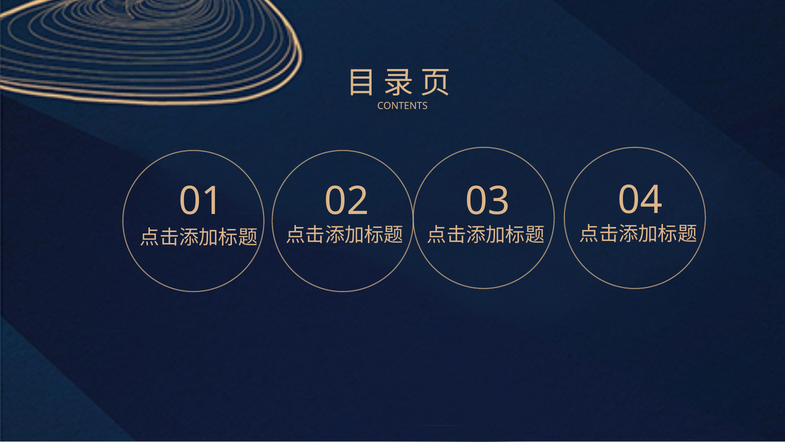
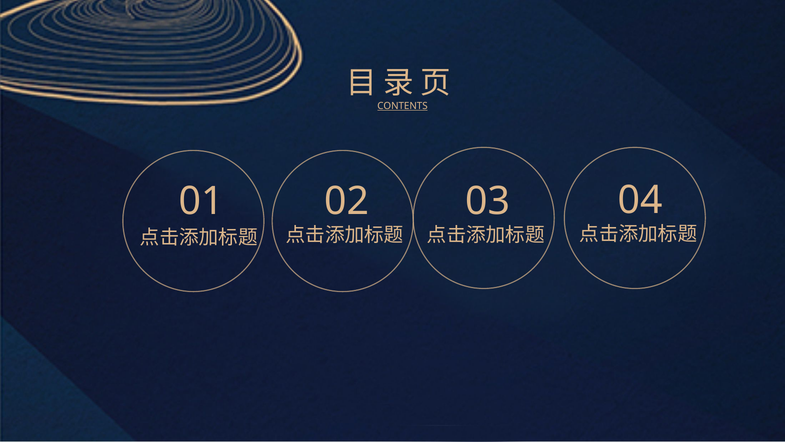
CONTENTS underline: none -> present
